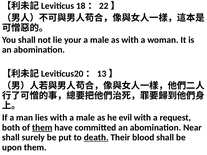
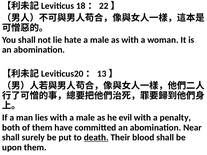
your: your -> hate
request: request -> penalty
them at (42, 128) underline: present -> none
